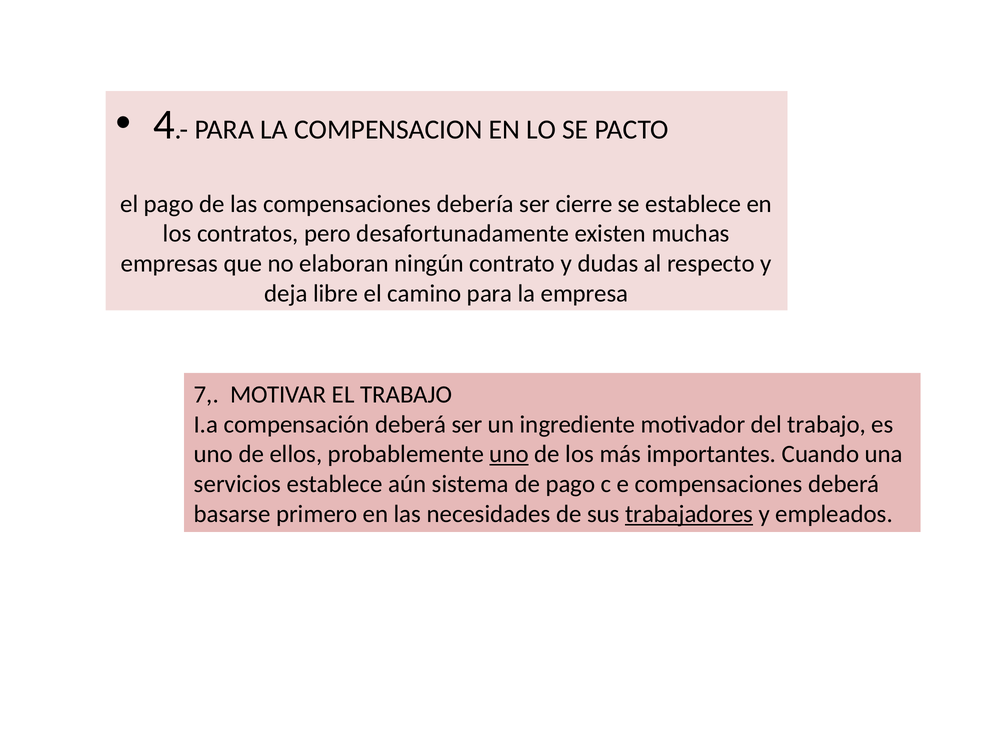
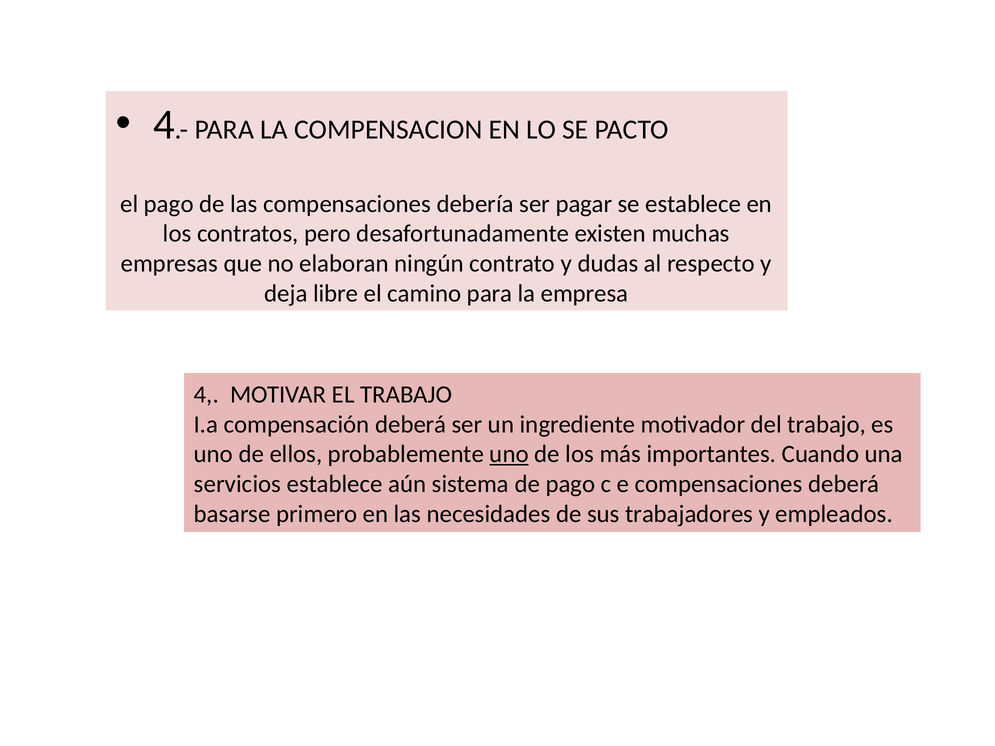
cierre: cierre -> pagar
7 at (206, 395): 7 -> 4
trabajadores underline: present -> none
